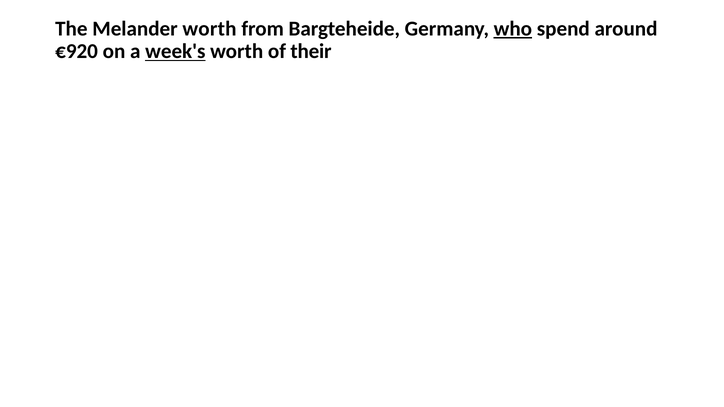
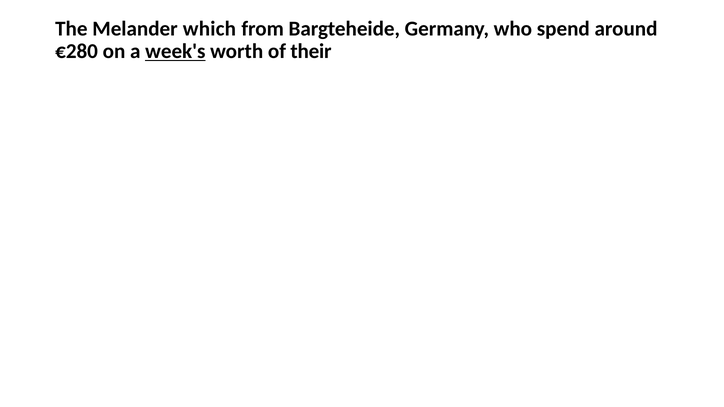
Melander worth: worth -> which
who underline: present -> none
€920: €920 -> €280
